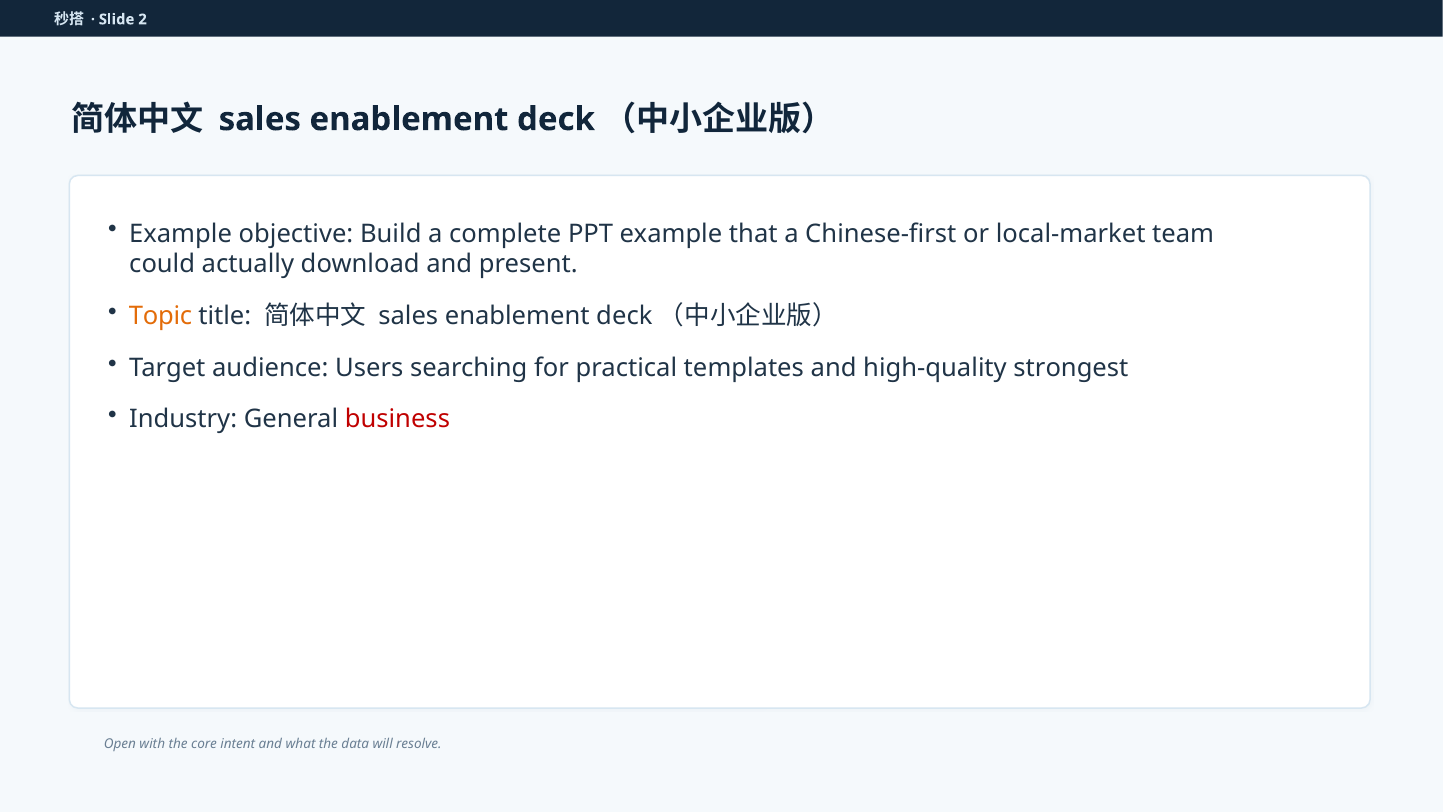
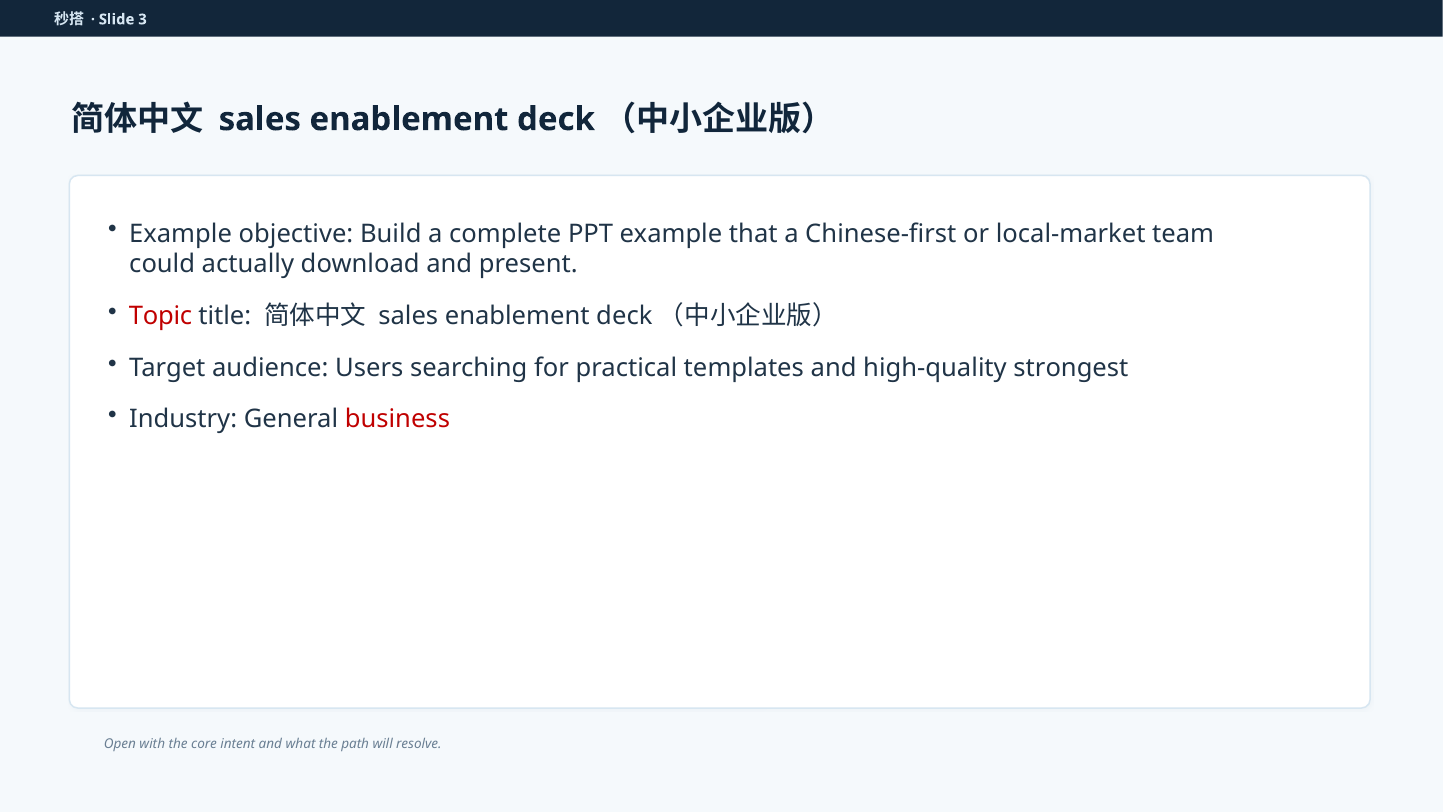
2: 2 -> 3
Topic colour: orange -> red
data: data -> path
